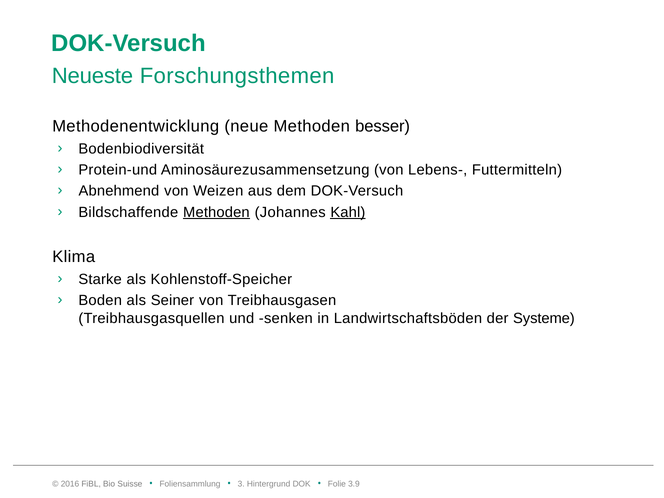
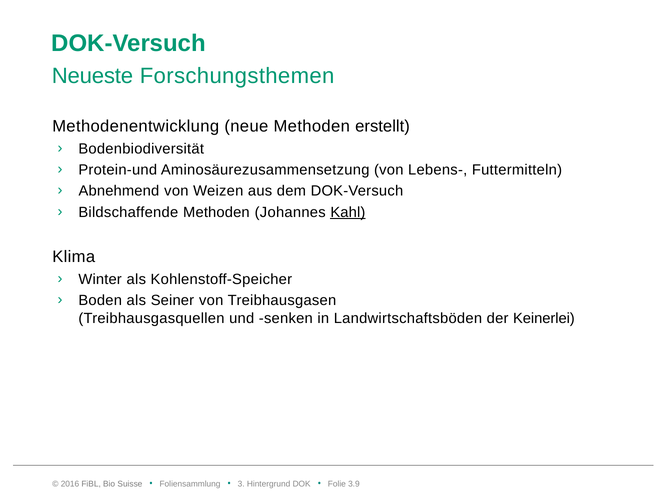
besser: besser -> erstellt
Methoden at (216, 212) underline: present -> none
Starke: Starke -> Winter
Systeme: Systeme -> Keinerlei
